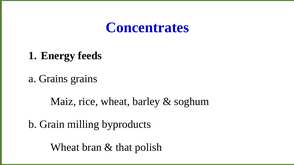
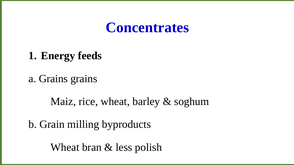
that: that -> less
